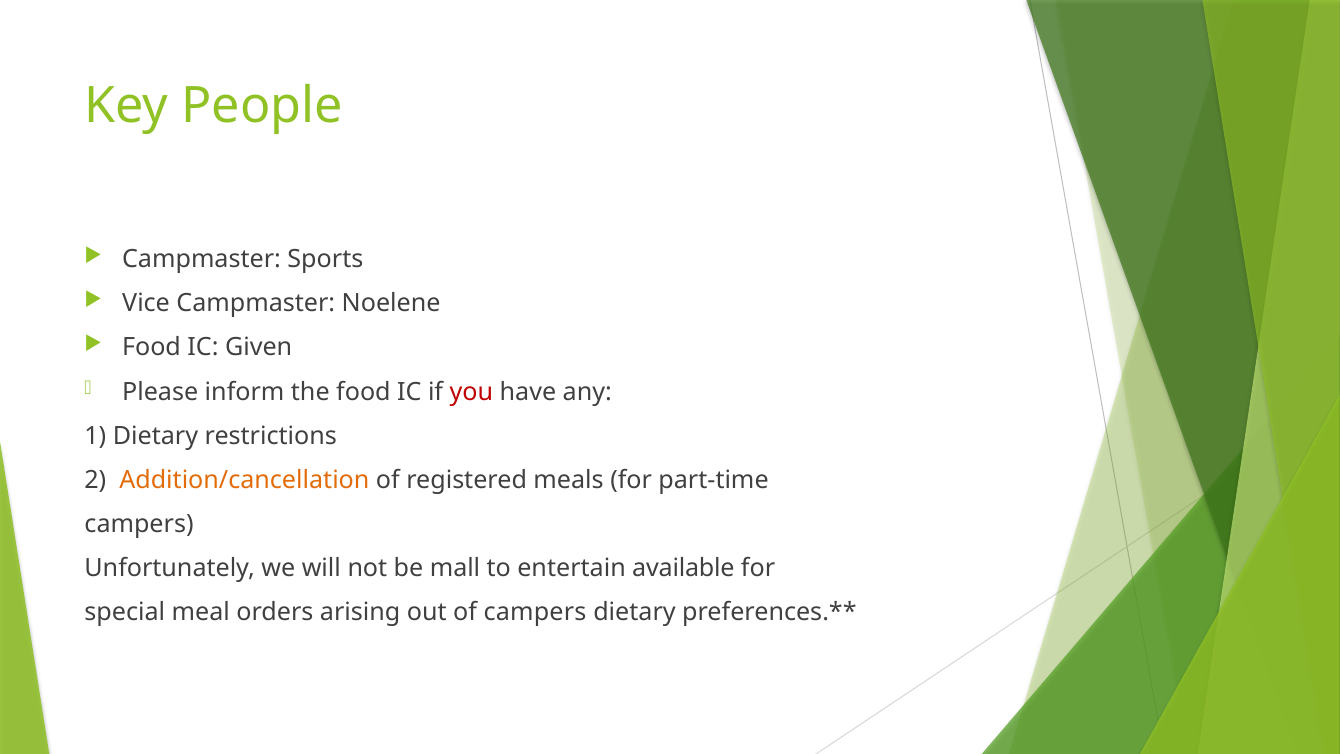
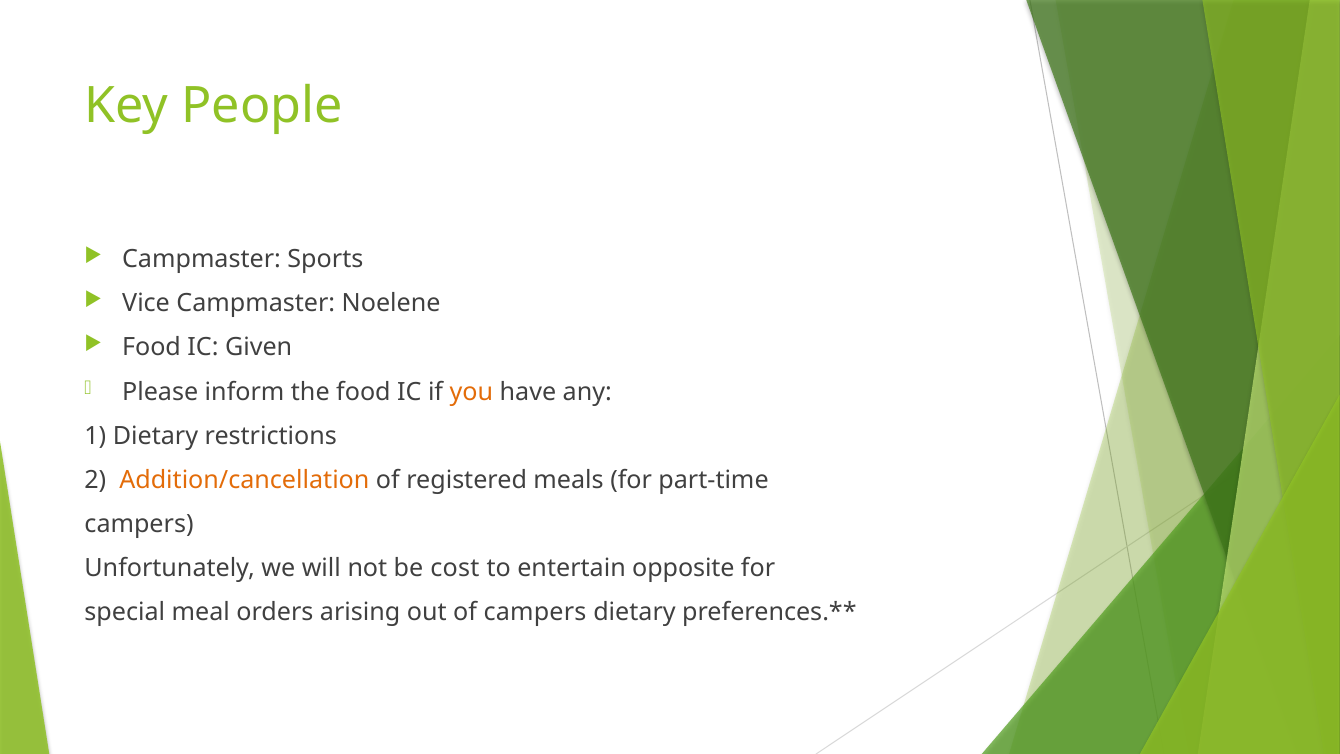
you colour: red -> orange
mall: mall -> cost
available: available -> opposite
